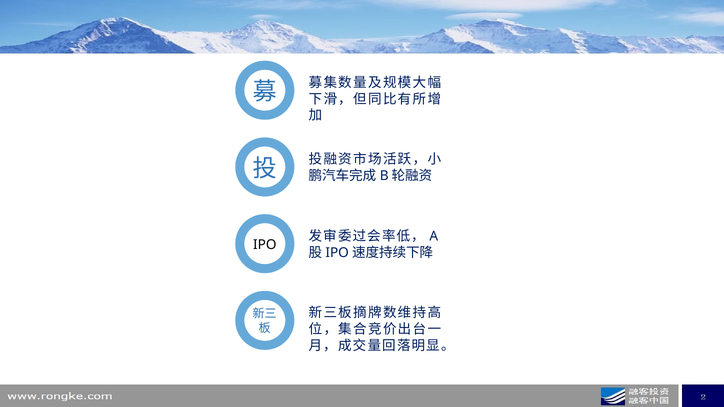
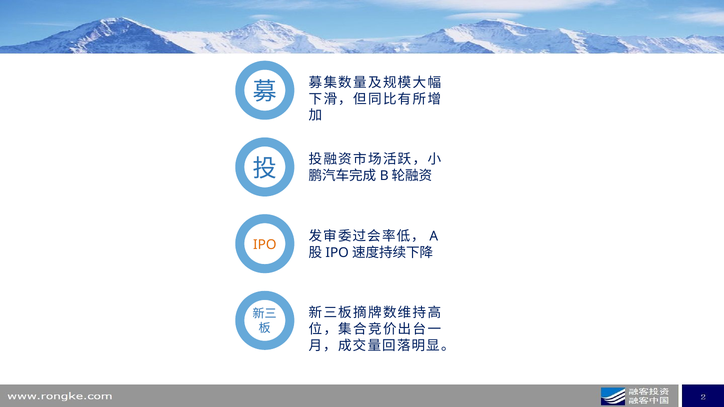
IPO colour: black -> orange
